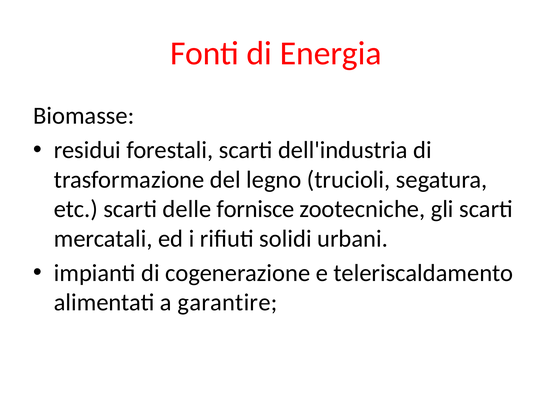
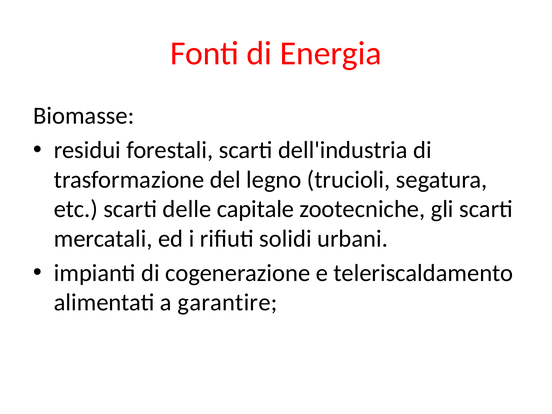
fornisce: fornisce -> capitale
